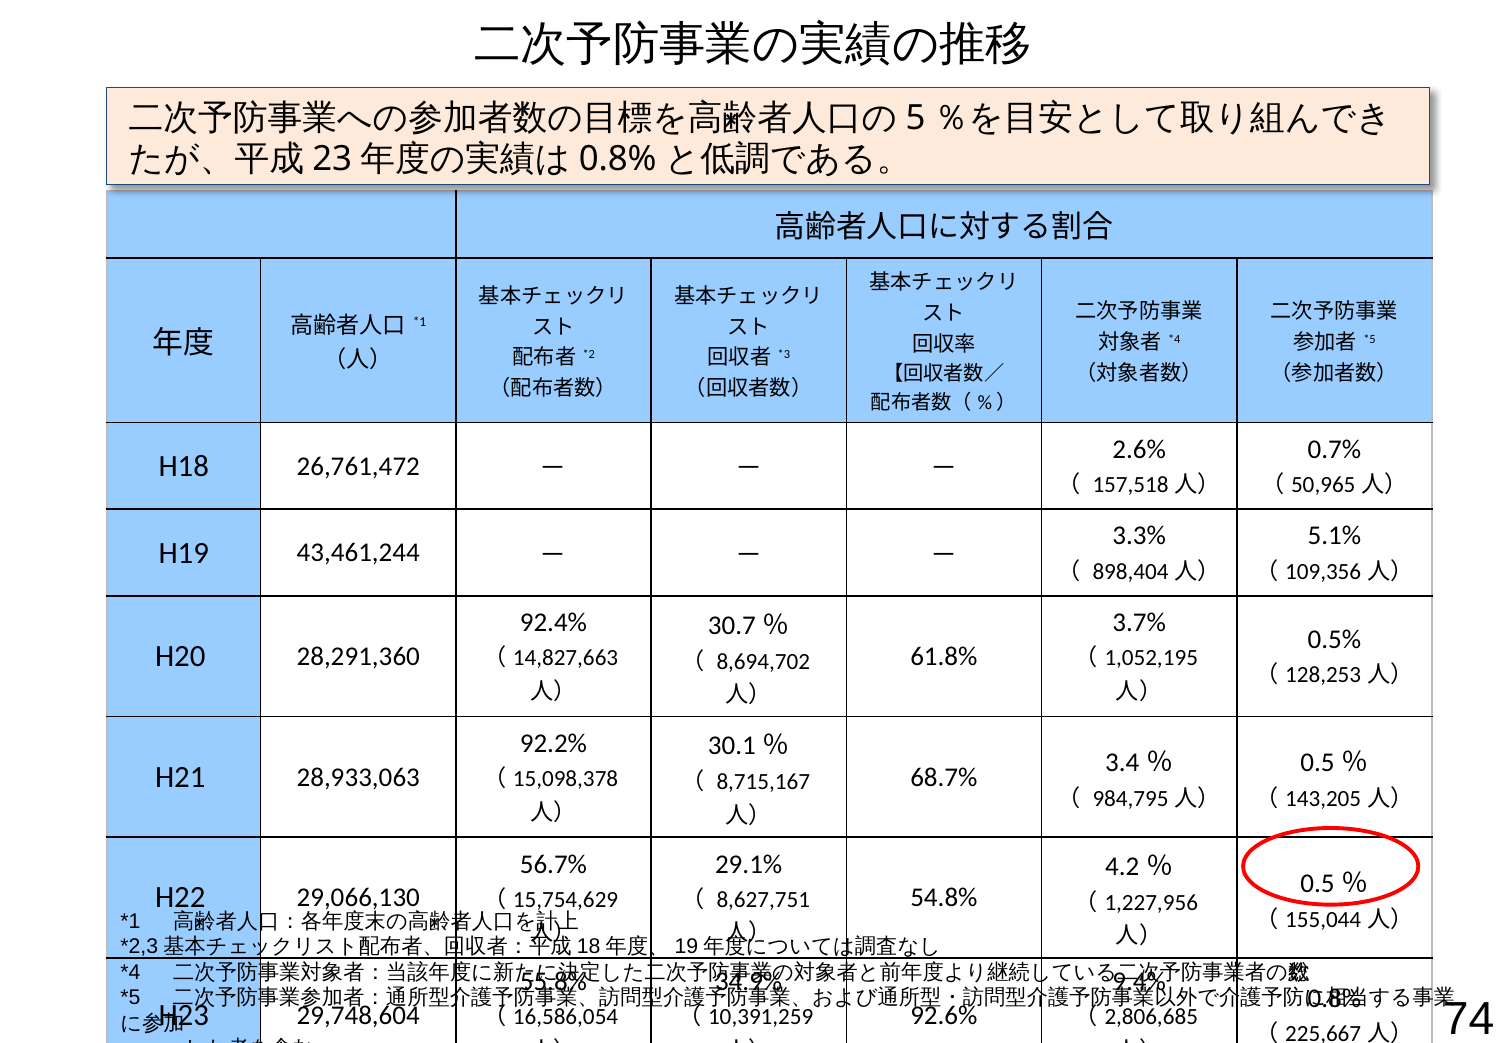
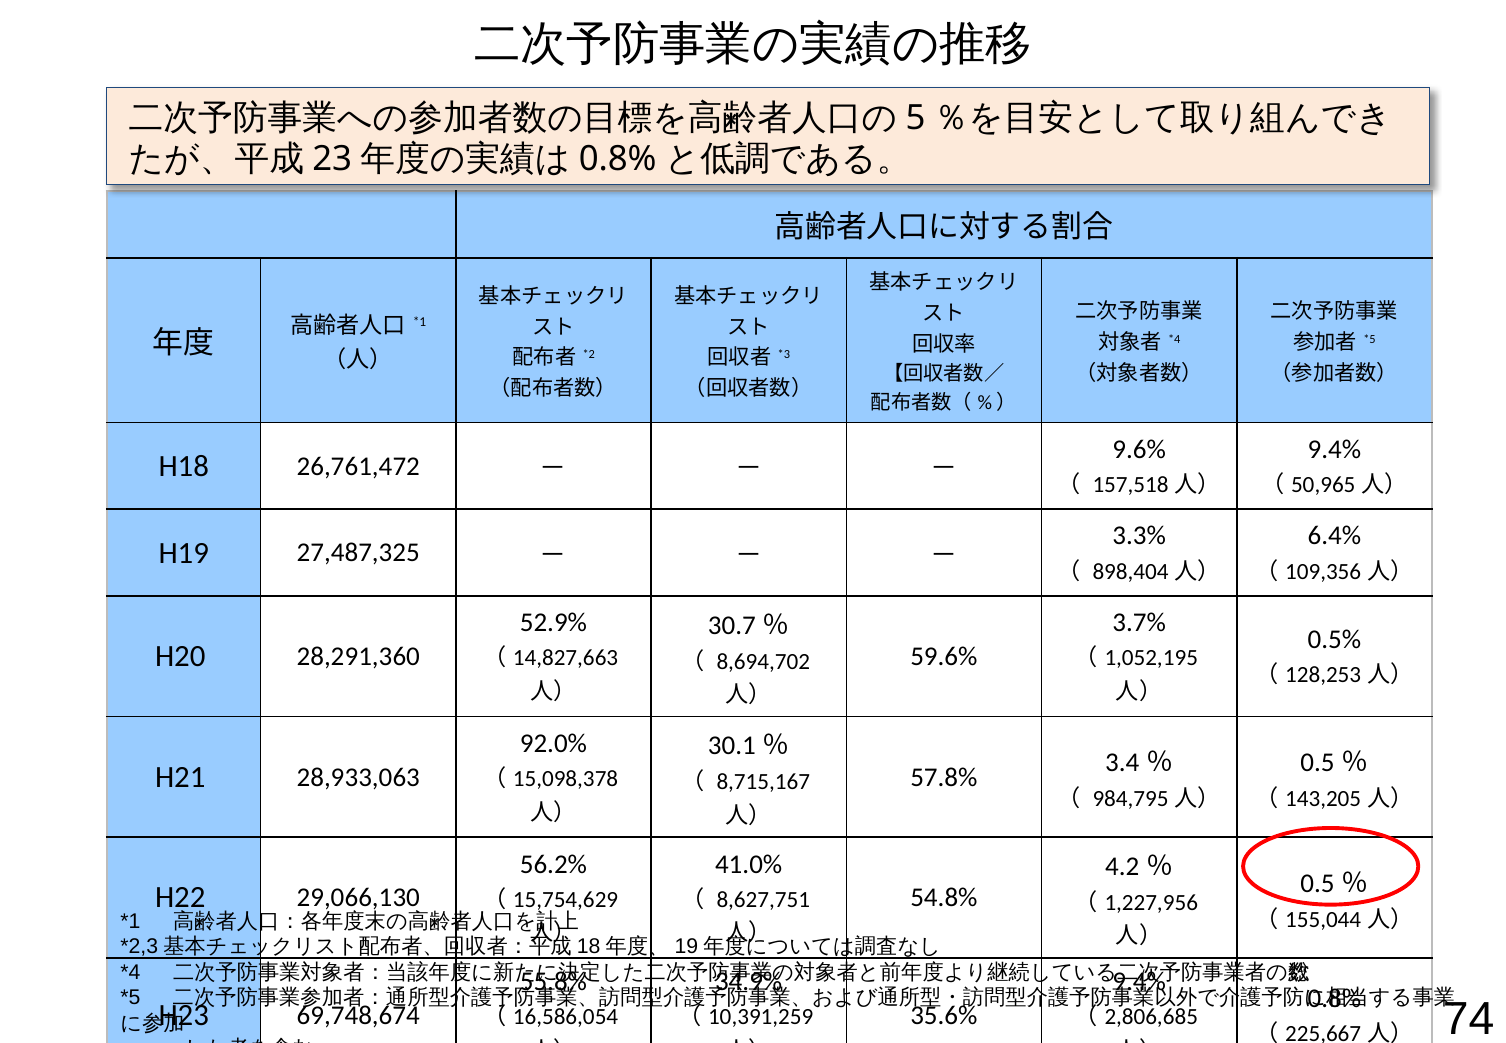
2.6%: 2.6% -> 9.6%
0.7% at (1334, 449): 0.7% -> 9.4%
5.1%: 5.1% -> 6.4%
43,461,244: 43,461,244 -> 27,487,325
92.4%: 92.4% -> 52.9%
61.8%: 61.8% -> 59.6%
92.2%: 92.2% -> 92.0%
68.7%: 68.7% -> 57.8%
56.7%: 56.7% -> 56.2%
29.1%: 29.1% -> 41.0%
29,748,604: 29,748,604 -> 69,748,674
92.6%: 92.6% -> 35.6%
